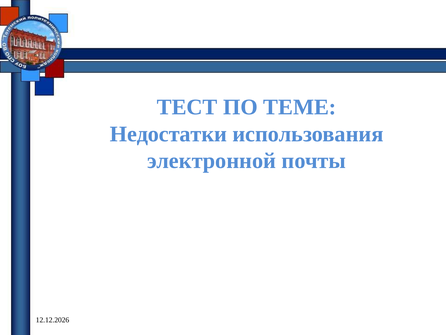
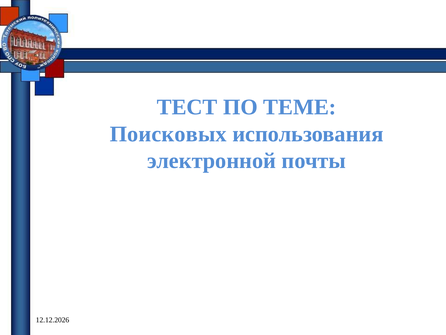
Недостатки: Недостатки -> Поисковых
